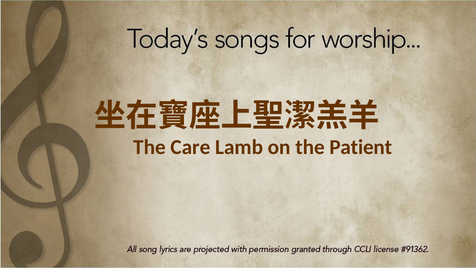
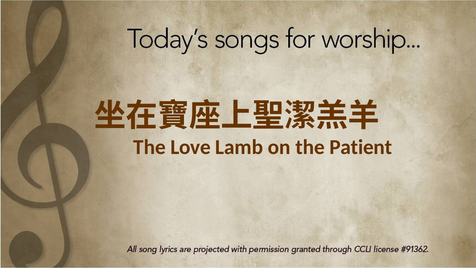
Care: Care -> Love
